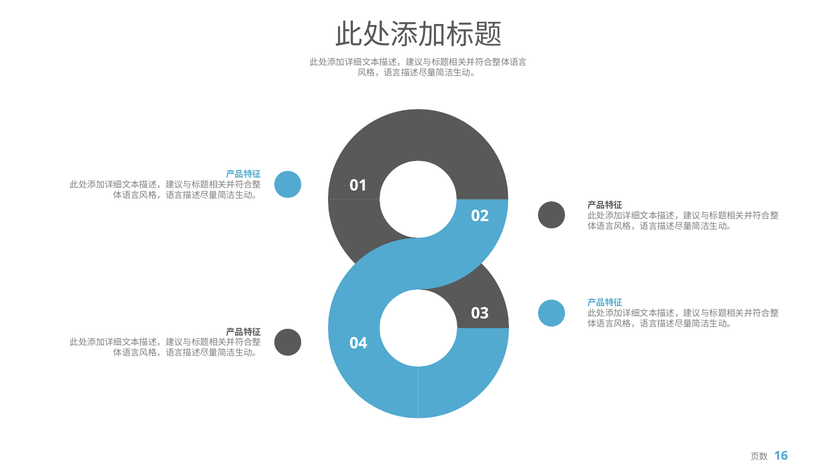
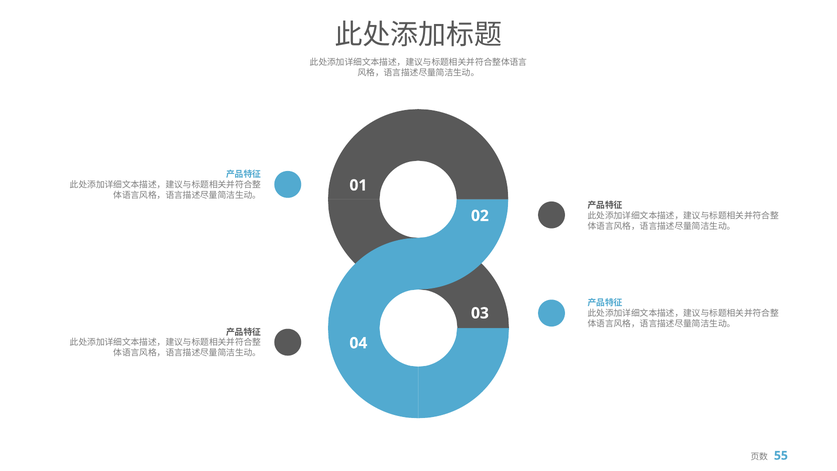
16: 16 -> 55
